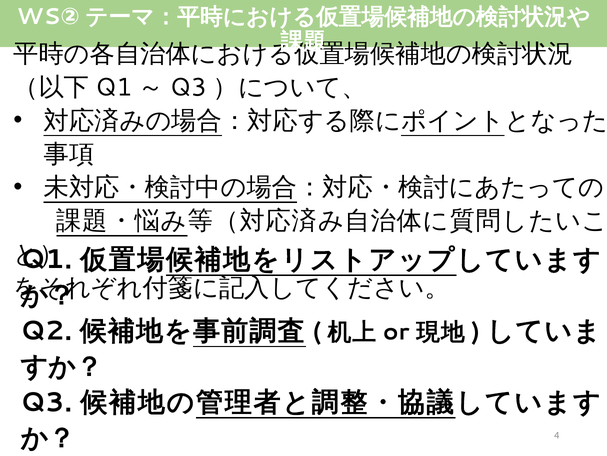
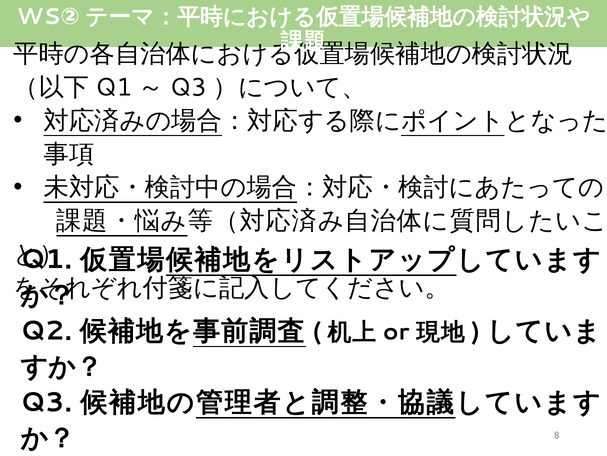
4: 4 -> 8
